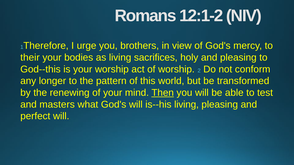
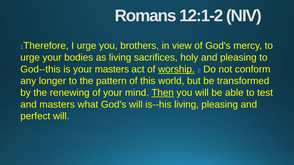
their at (30, 58): their -> urge
your worship: worship -> masters
worship at (176, 69) underline: none -> present
